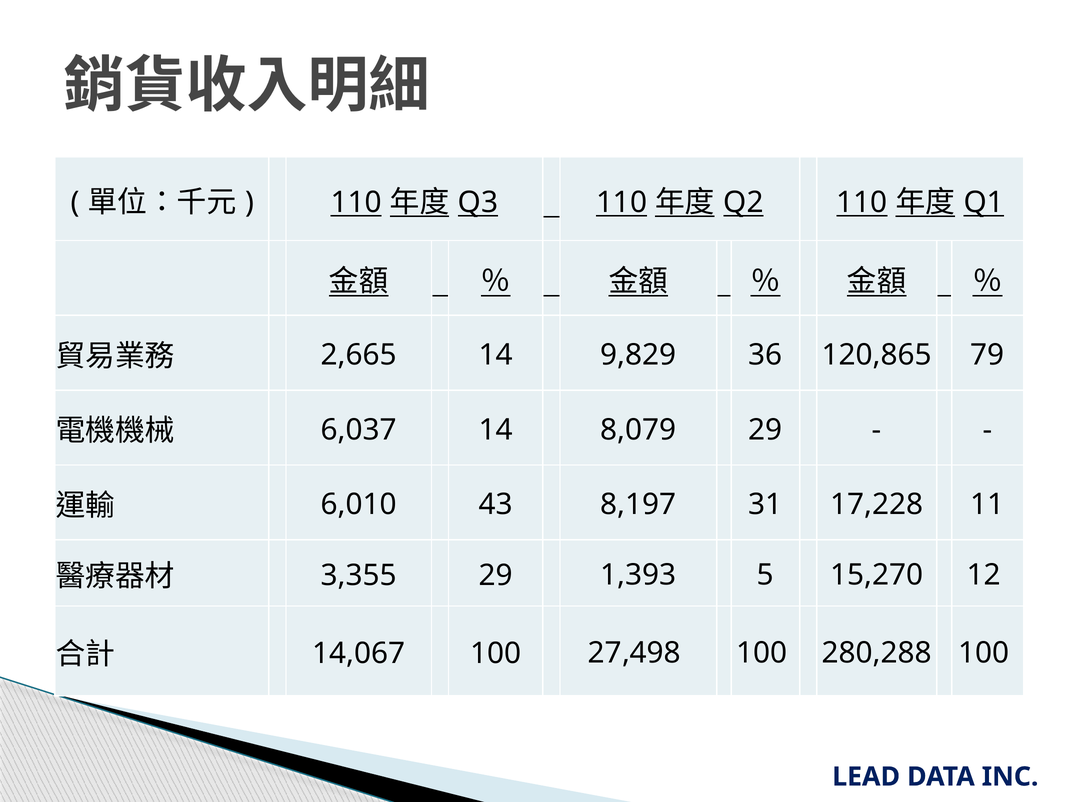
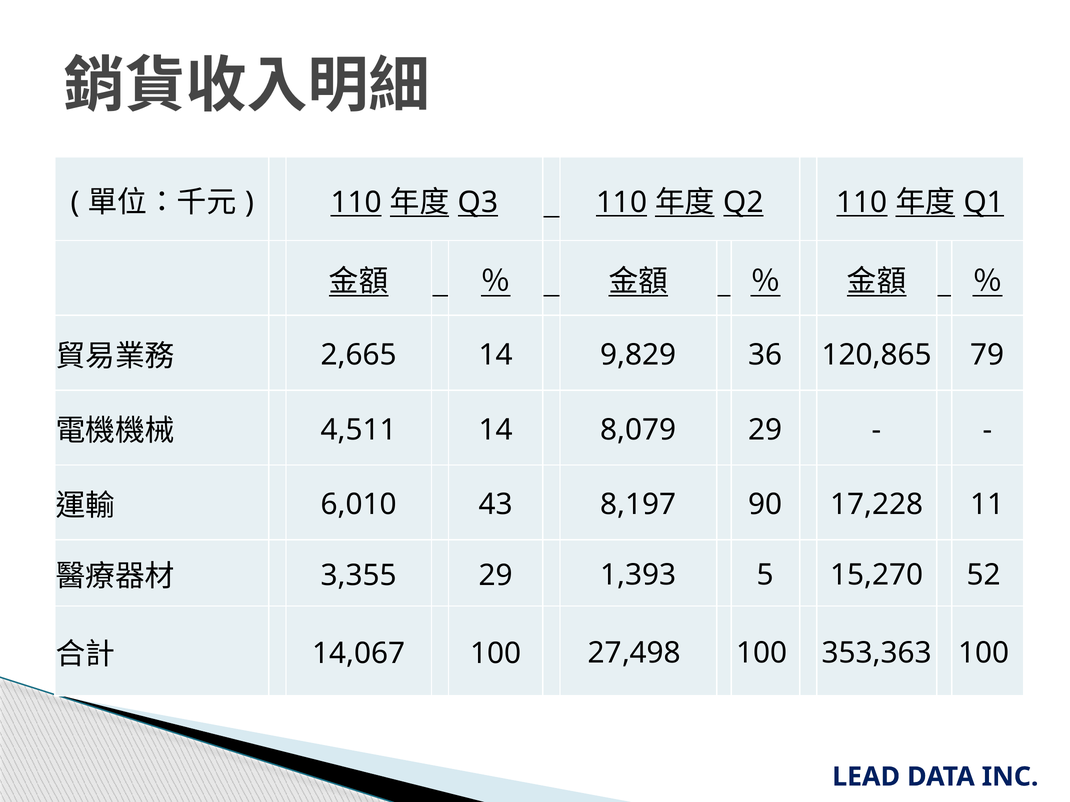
6,037: 6,037 -> 4,511
31: 31 -> 90
12: 12 -> 52
280,288: 280,288 -> 353,363
